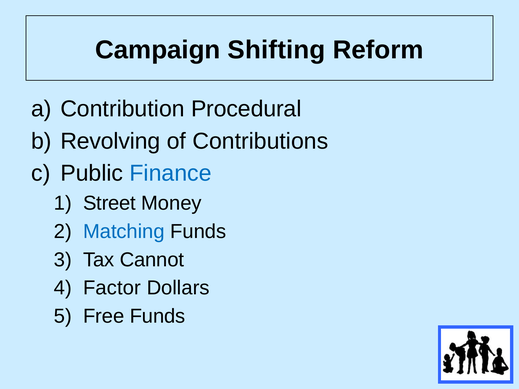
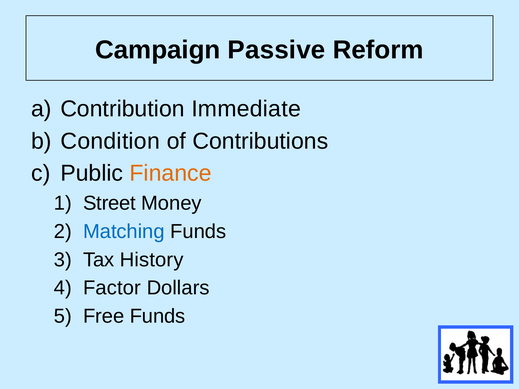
Shifting: Shifting -> Passive
Procedural: Procedural -> Immediate
Revolving: Revolving -> Condition
Finance colour: blue -> orange
Cannot: Cannot -> History
